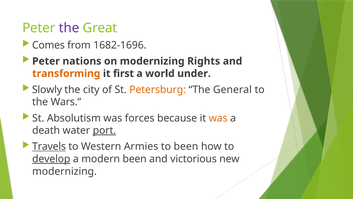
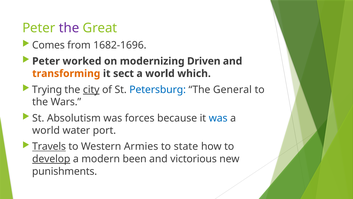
nations: nations -> worked
Rights: Rights -> Driven
first: first -> sect
under: under -> which
Slowly: Slowly -> Trying
city underline: none -> present
Petersburg colour: orange -> blue
was at (218, 118) colour: orange -> blue
death at (46, 130): death -> world
port underline: present -> none
to been: been -> state
modernizing at (64, 171): modernizing -> punishments
